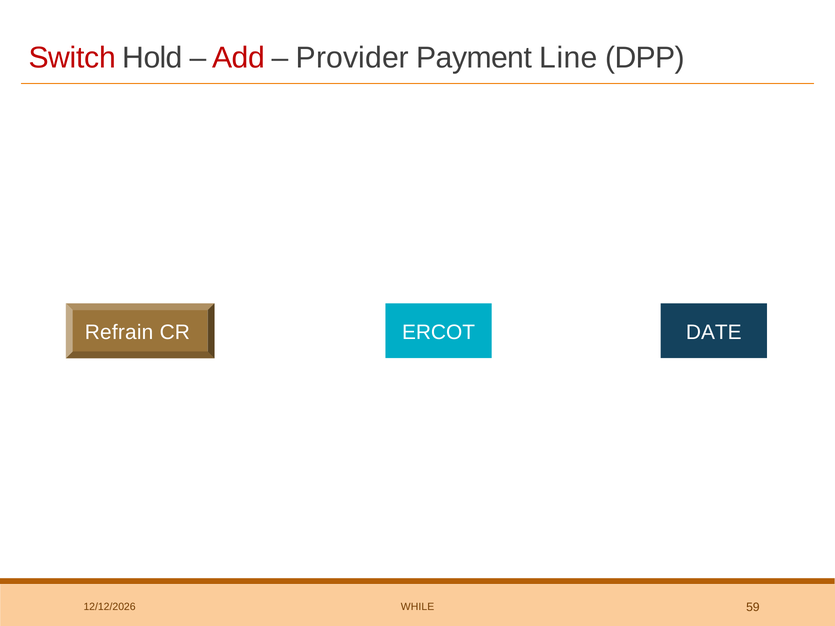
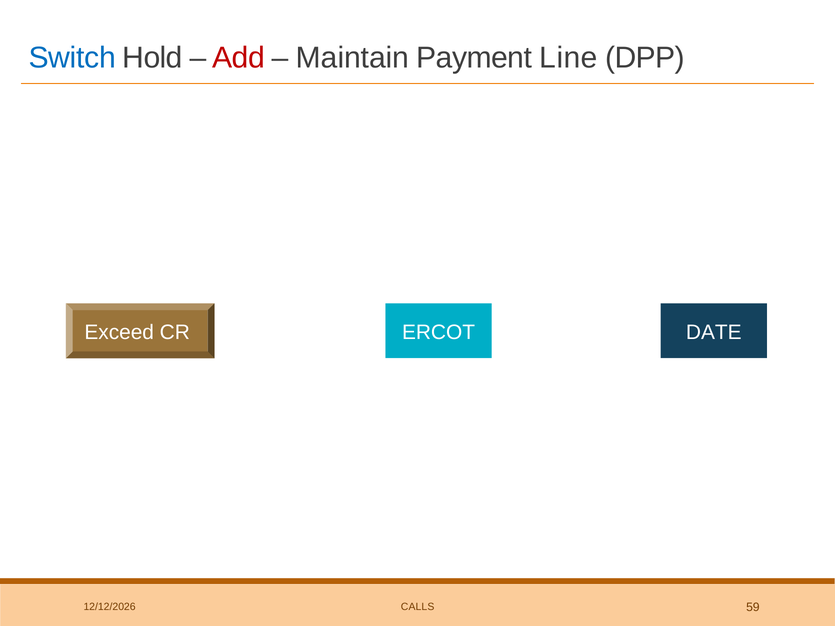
Switch colour: red -> blue
Provider: Provider -> Maintain
Refrain: Refrain -> Exceed
WHILE: WHILE -> CALLS
